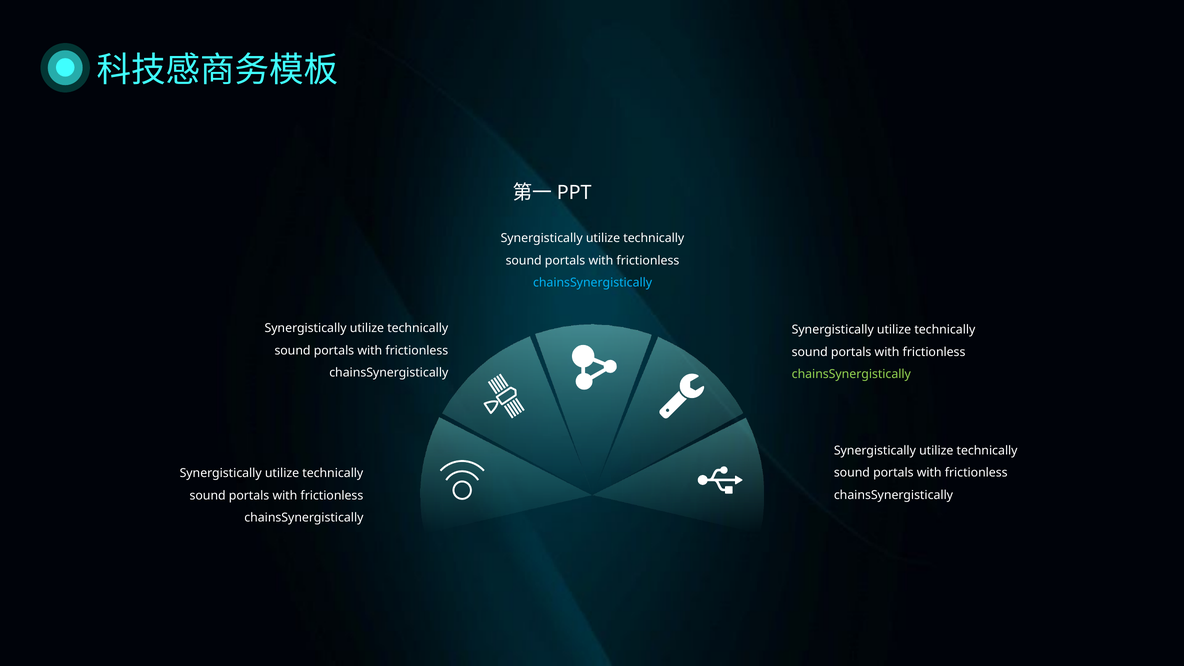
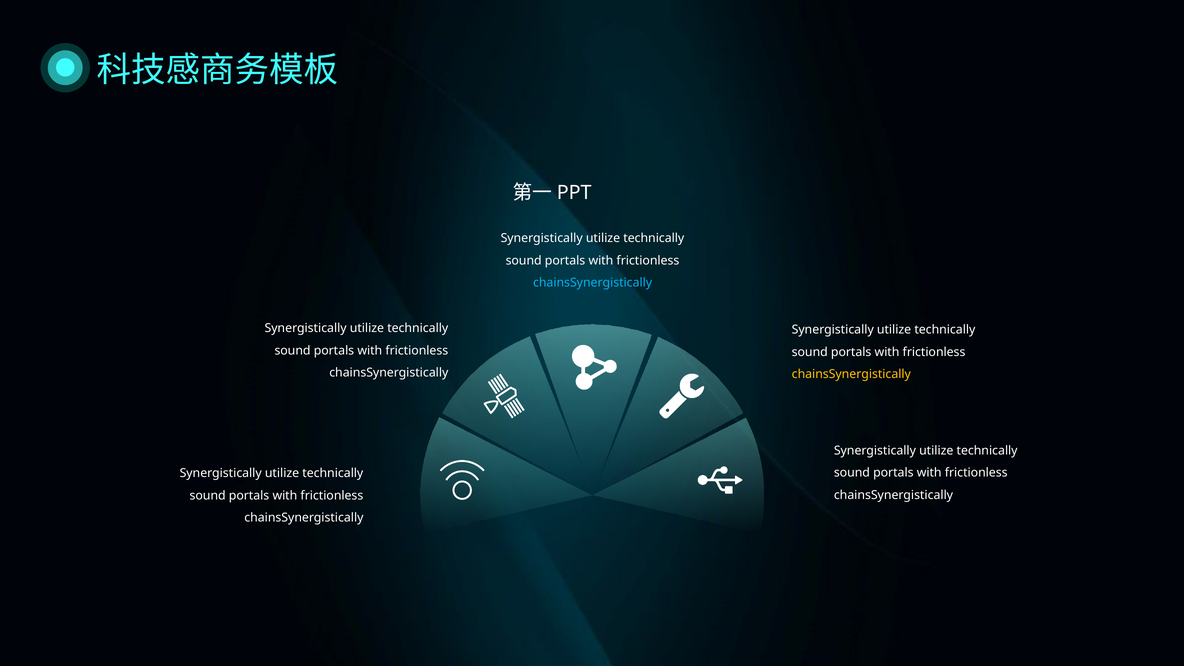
chainsSynergistically at (851, 374) colour: light green -> yellow
